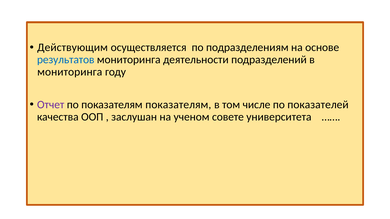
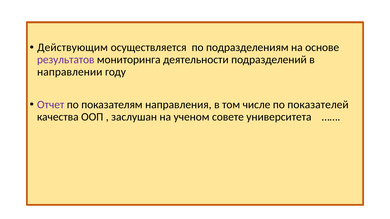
результатов colour: blue -> purple
мониторинга at (70, 72): мониторинга -> направлении
показателям показателям: показателям -> направления
